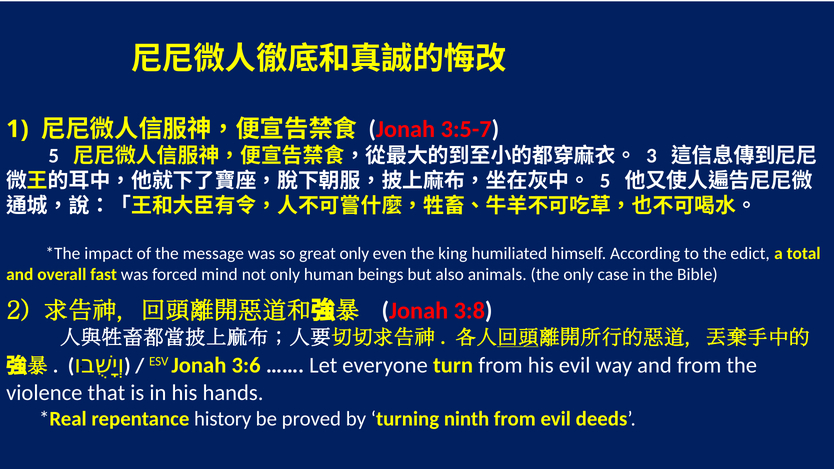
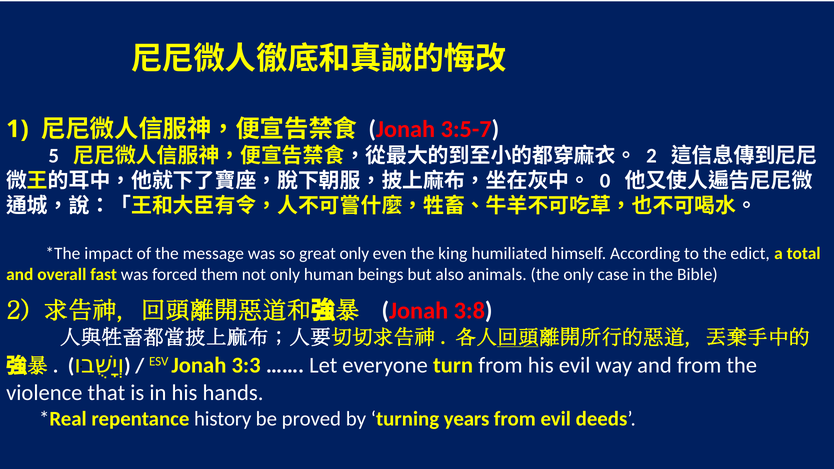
3 at (651, 156): 3 -> 2
5 at (605, 181): 5 -> 0
mind: mind -> them
3:6: 3:6 -> 3:3
ninth: ninth -> years
